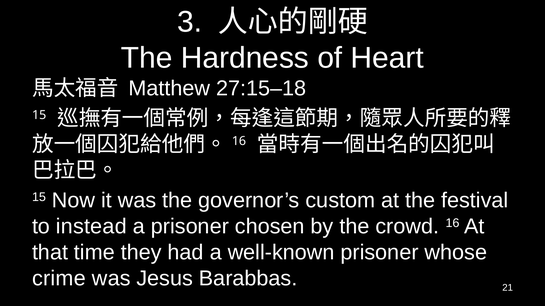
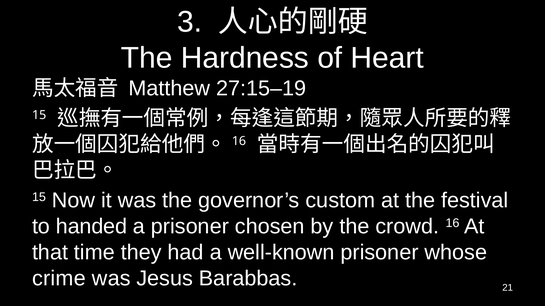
27:15–18: 27:15–18 -> 27:15–19
instead: instead -> handed
